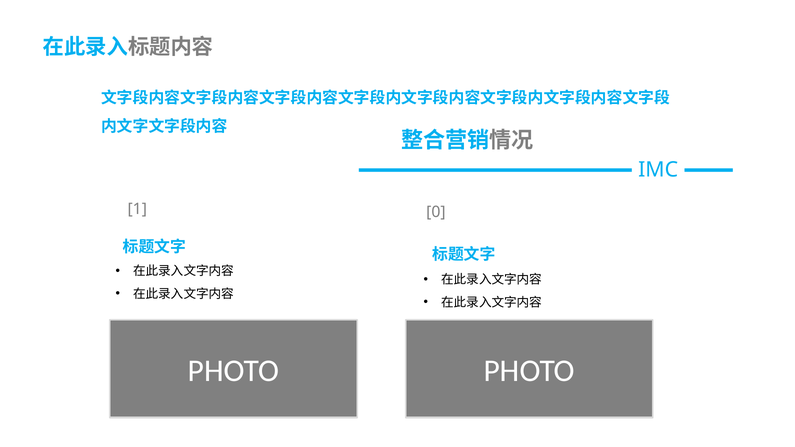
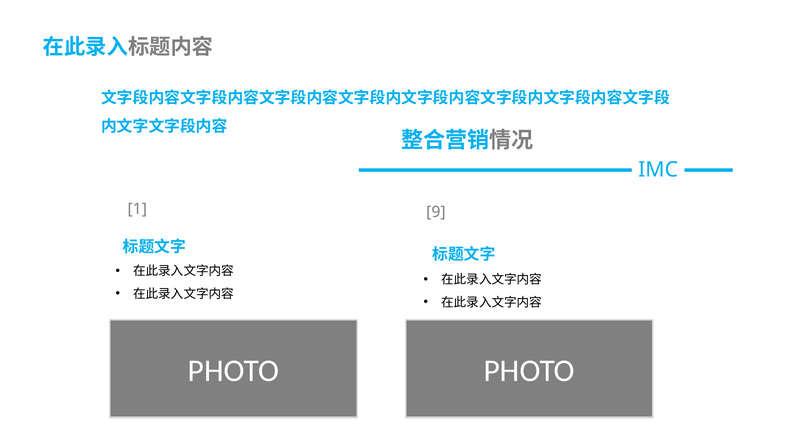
0: 0 -> 9
